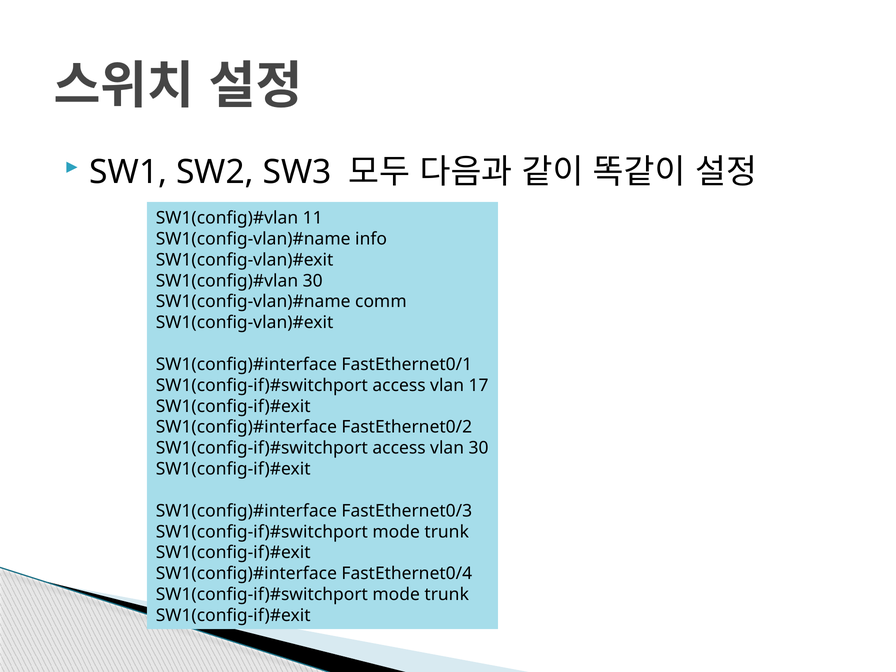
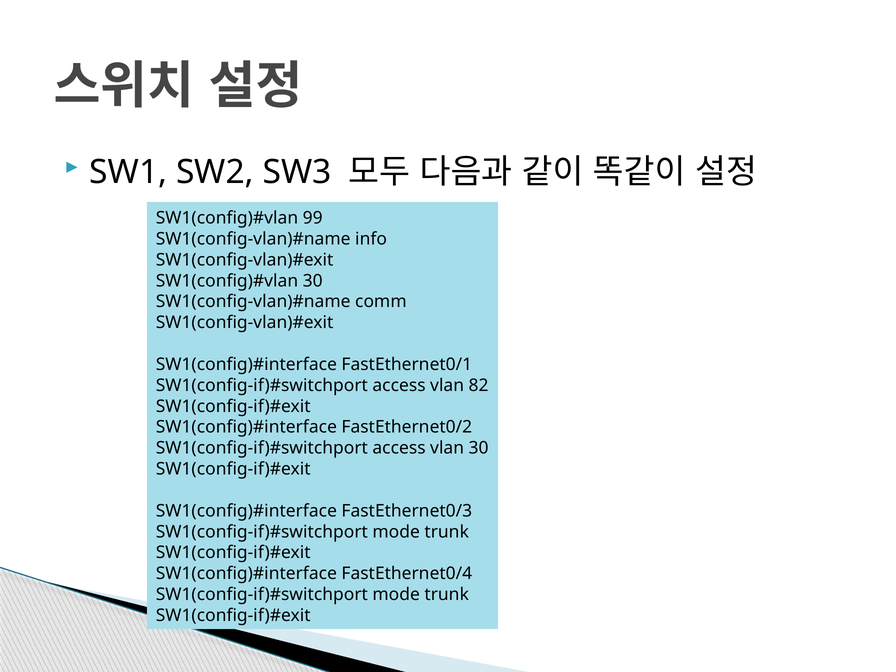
11: 11 -> 99
17: 17 -> 82
